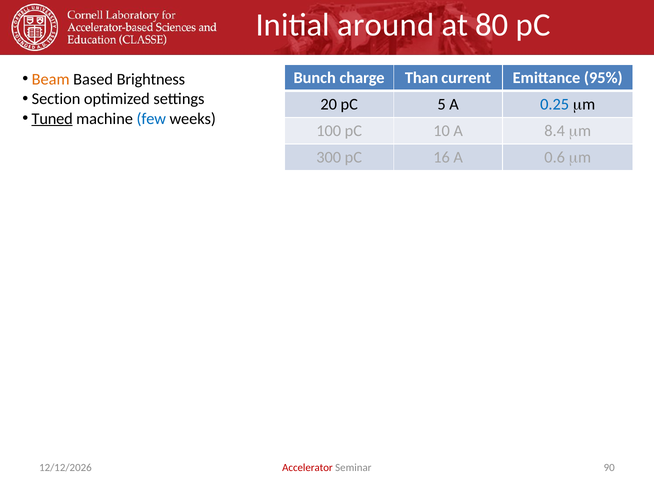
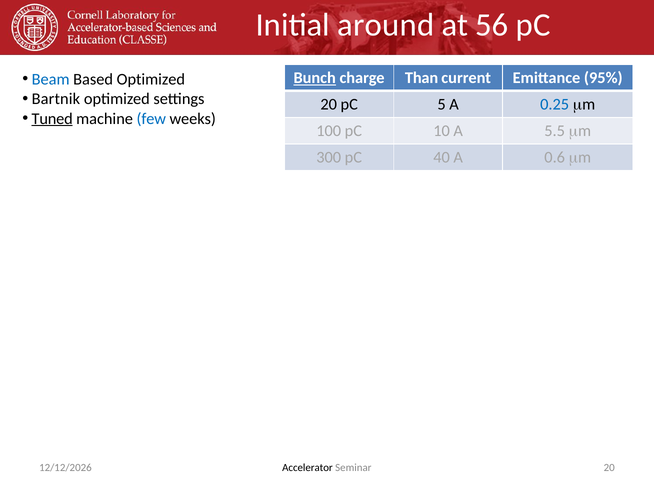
80: 80 -> 56
Beam colour: orange -> blue
Based Brightness: Brightness -> Optimized
Bunch underline: none -> present
Section: Section -> Bartnik
8.4: 8.4 -> 5.5
16: 16 -> 40
Accelerator colour: red -> black
Seminar 90: 90 -> 20
